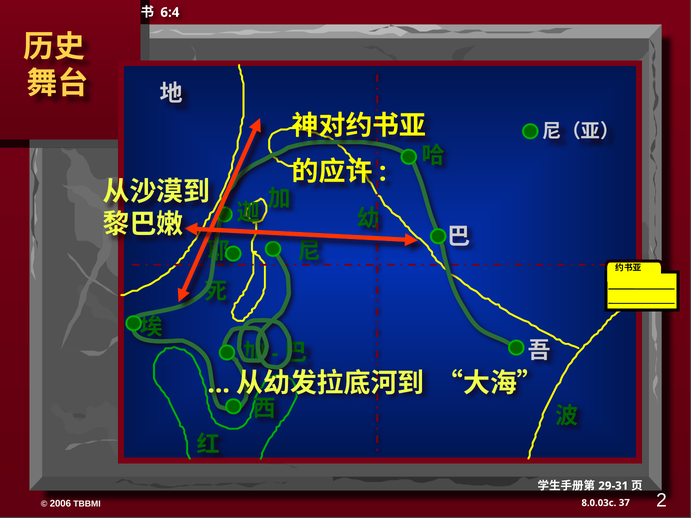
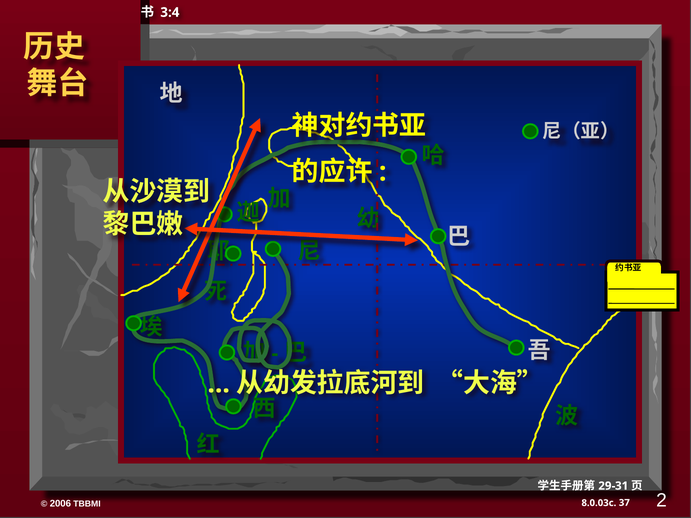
6:4: 6:4 -> 3:4
